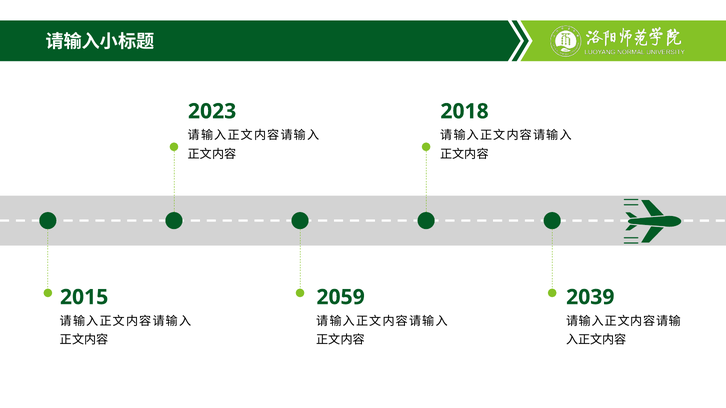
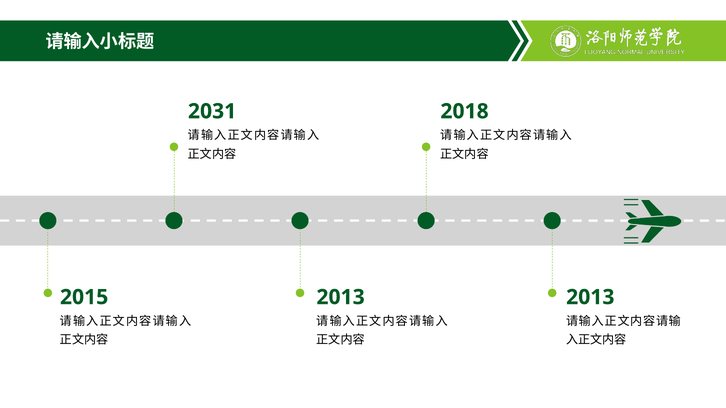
2023: 2023 -> 2031
2059 at (341, 297): 2059 -> 2013
2039 at (590, 297): 2039 -> 2013
